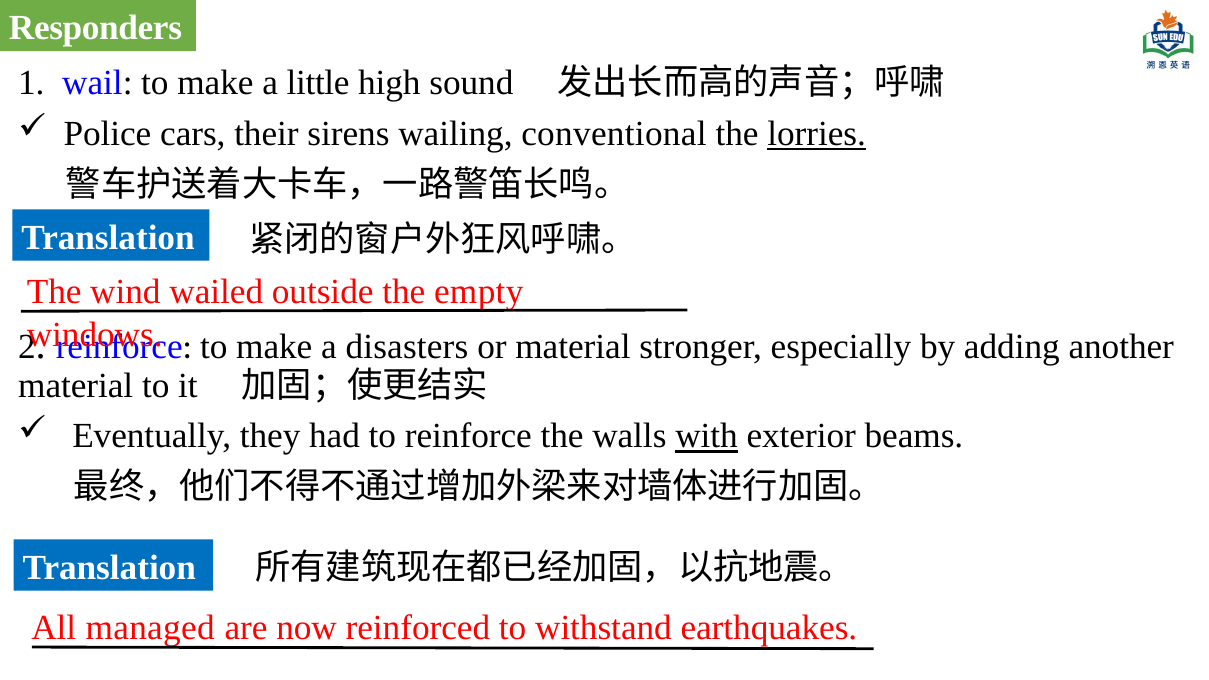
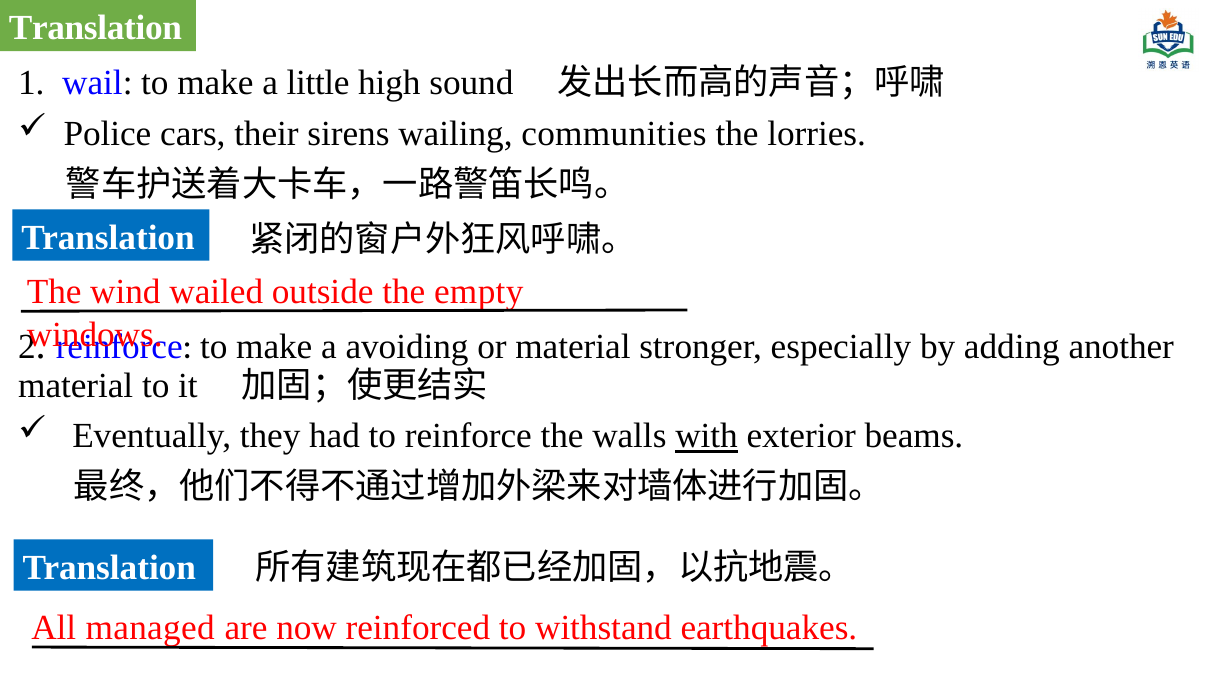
Responders at (95, 28): Responders -> Translation
conventional: conventional -> communities
lorries underline: present -> none
disasters: disasters -> avoiding
